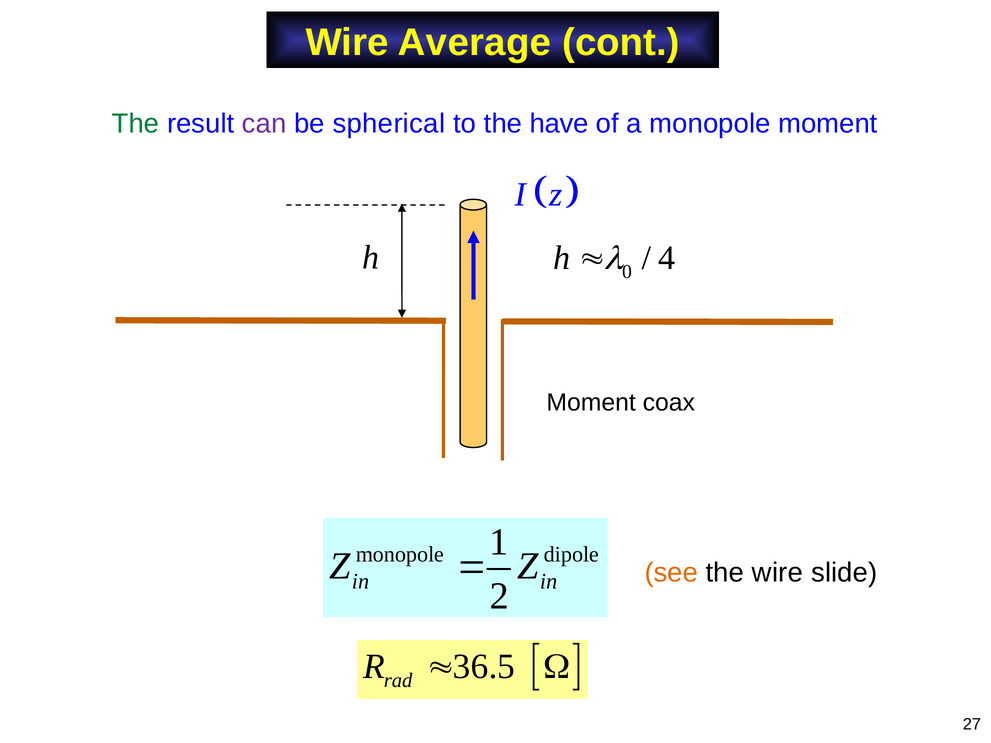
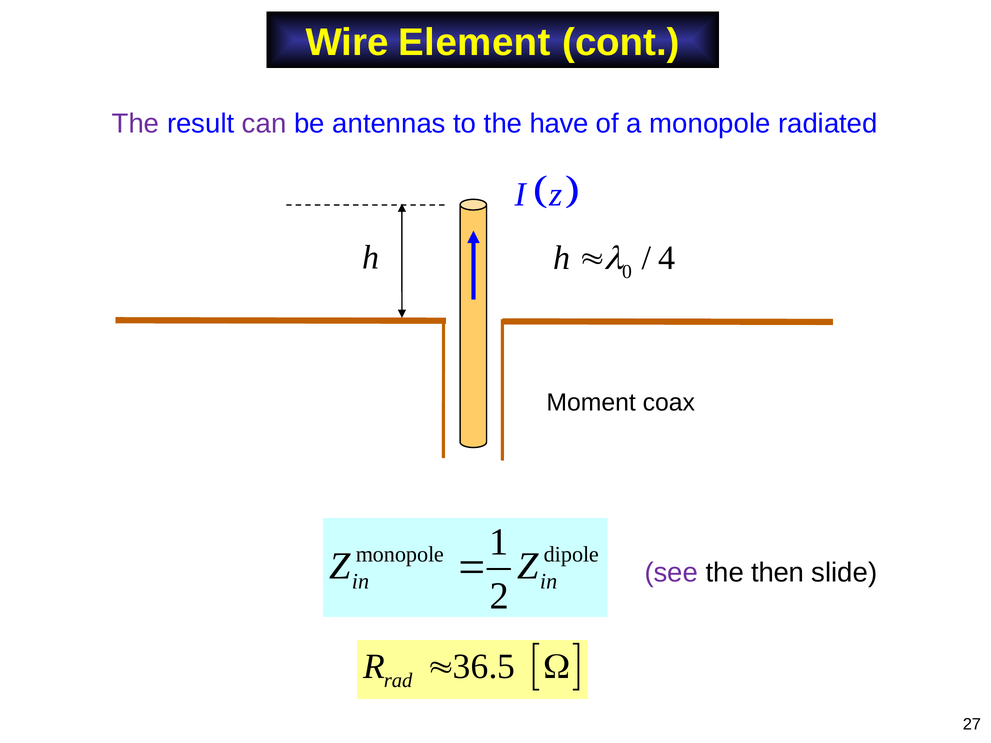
Average: Average -> Element
The at (136, 124) colour: green -> purple
spherical: spherical -> antennas
monopole moment: moment -> radiated
see colour: orange -> purple
the wire: wire -> then
